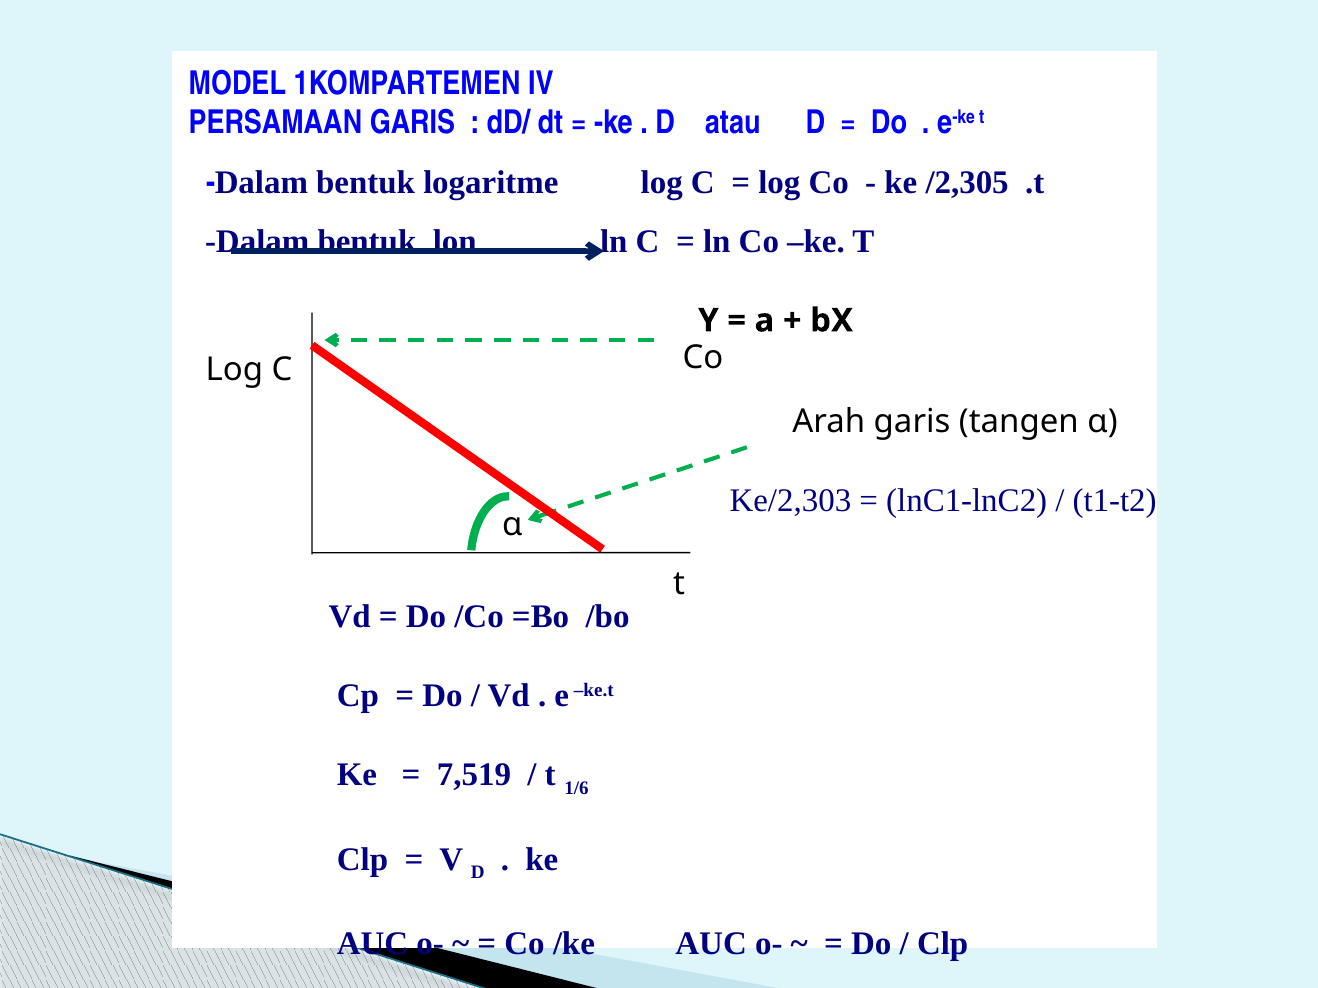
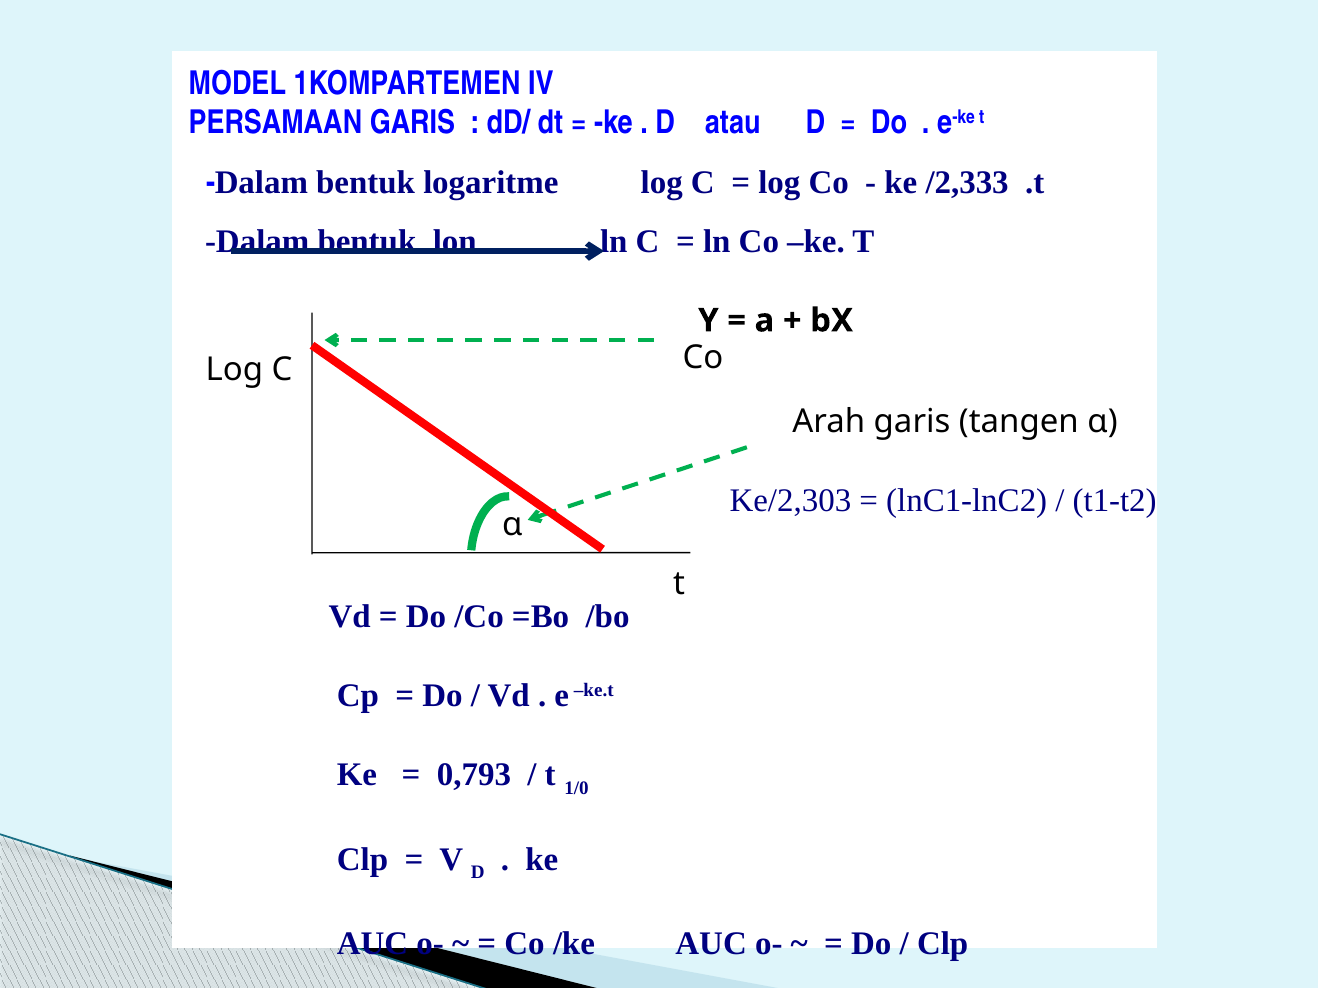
/2,305: /2,305 -> /2,333
7,519: 7,519 -> 0,793
1/6: 1/6 -> 1/0
